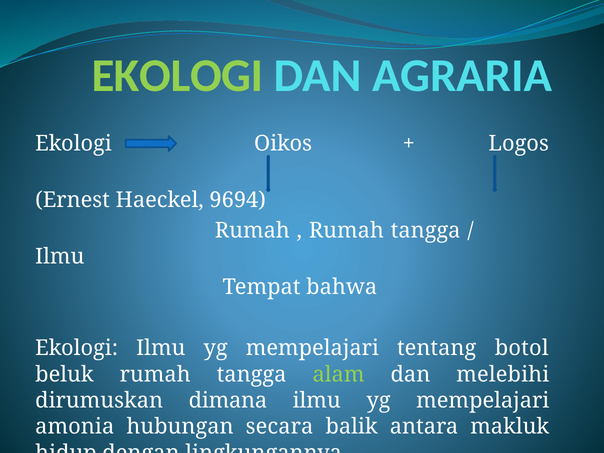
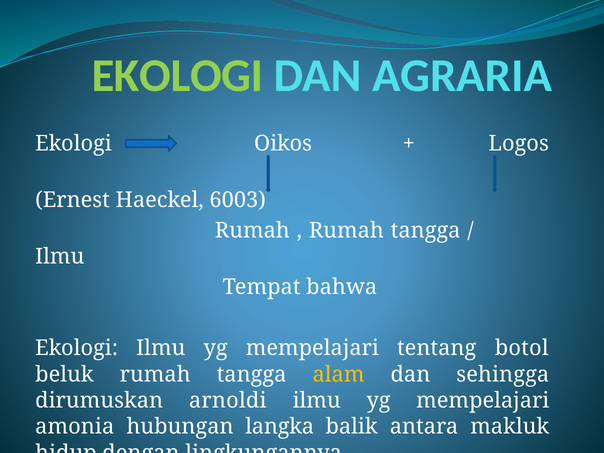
9694: 9694 -> 6003
alam colour: light green -> yellow
melebihi: melebihi -> sehingga
dimana: dimana -> arnoldi
secara: secara -> langka
